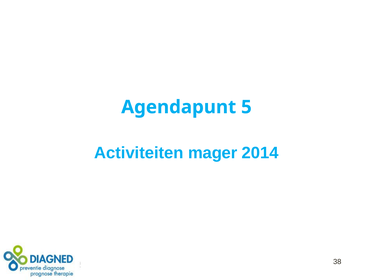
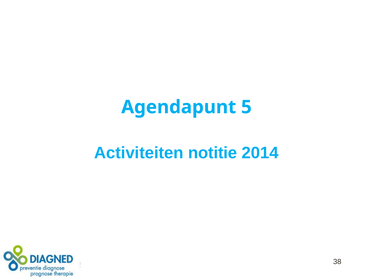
mager: mager -> notitie
